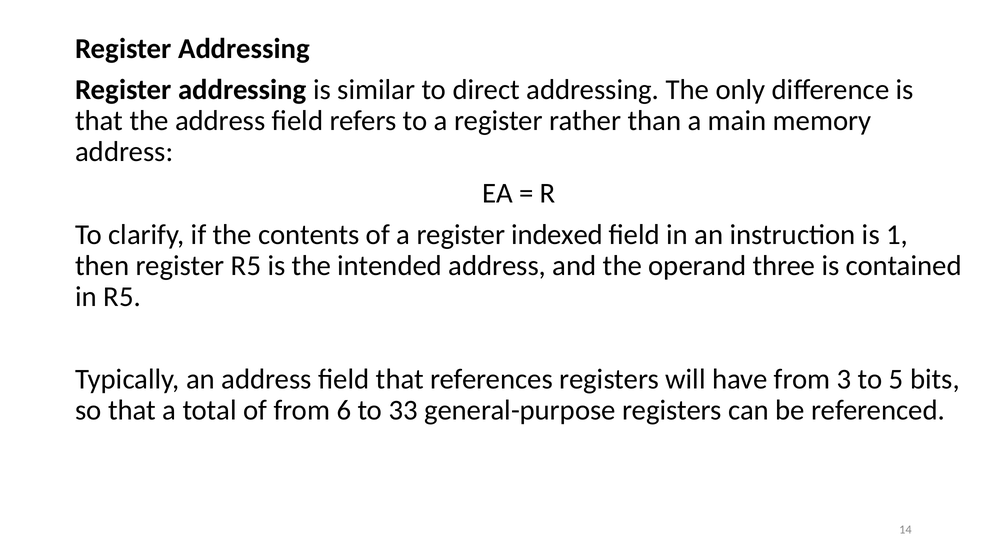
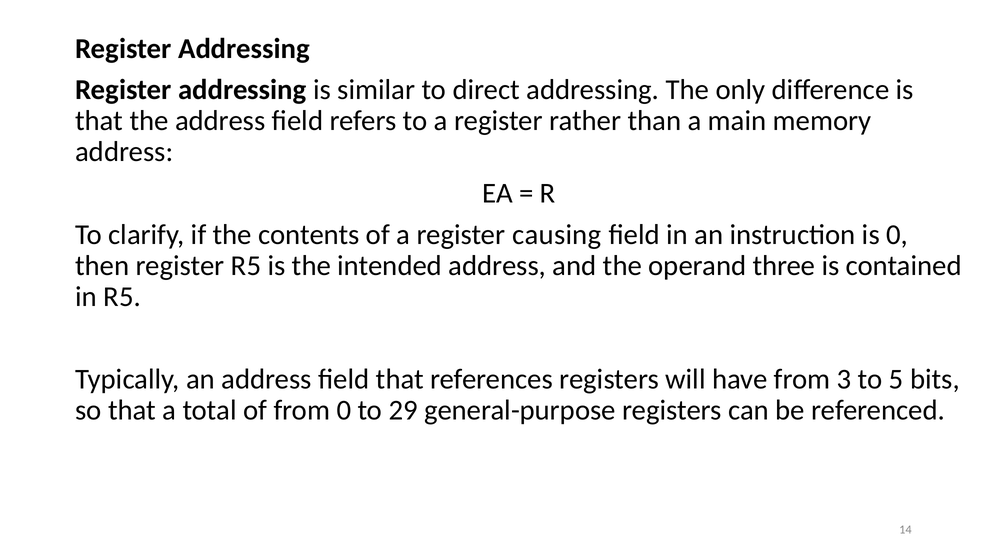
indexed: indexed -> causing
is 1: 1 -> 0
from 6: 6 -> 0
33: 33 -> 29
